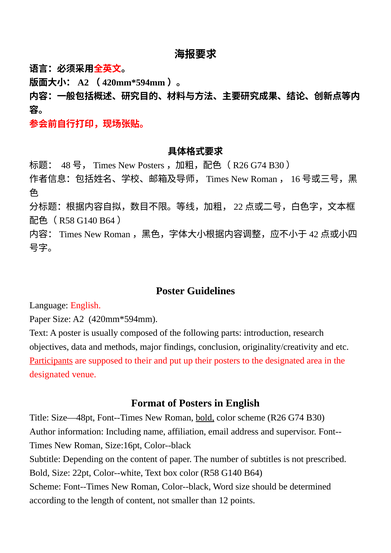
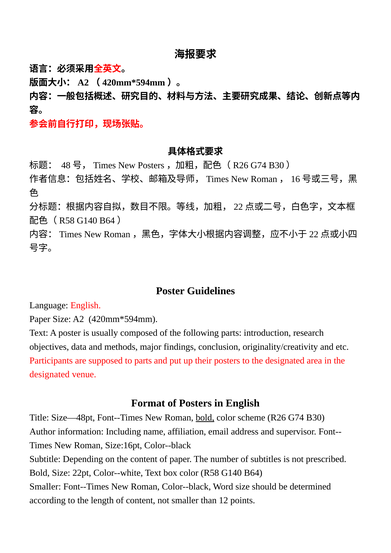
42 at (314, 234): 42 -> 22
Participants underline: present -> none
to their: their -> parts
Scheme at (45, 487): Scheme -> Smaller
